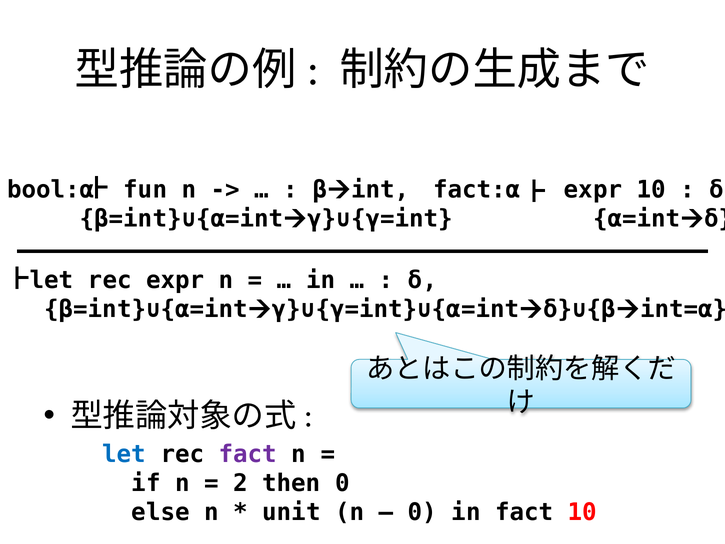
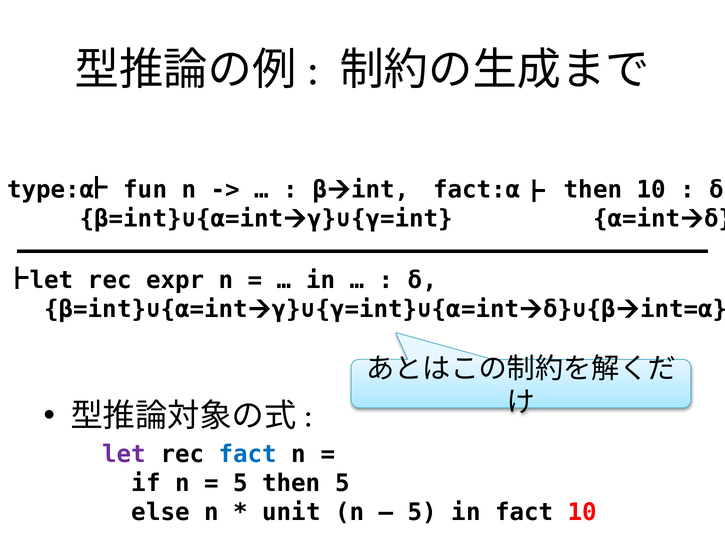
bool:α: bool:α -> type:α
fact:α expr: expr -> then
let at (124, 454) colour: blue -> purple
fact at (248, 454) colour: purple -> blue
2 at (241, 483): 2 -> 5
then 0: 0 -> 5
0 at (422, 512): 0 -> 5
